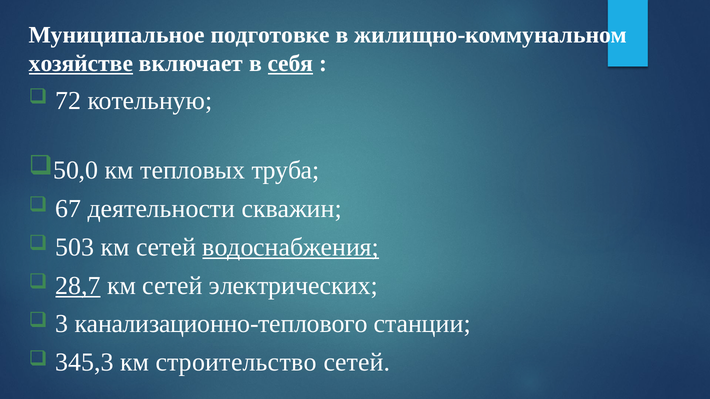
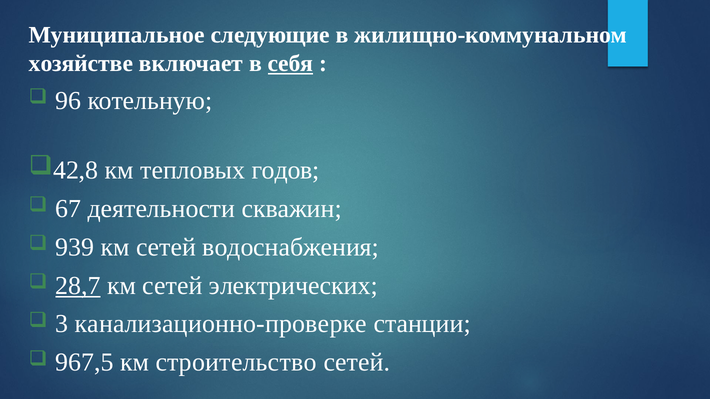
подготовке: подготовке -> следующие
хозяйстве underline: present -> none
72: 72 -> 96
50,0: 50,0 -> 42,8
труба: труба -> годов
503: 503 -> 939
водоснабжения underline: present -> none
канализационно-теплового: канализационно-теплового -> канализационно-проверке
345,3: 345,3 -> 967,5
